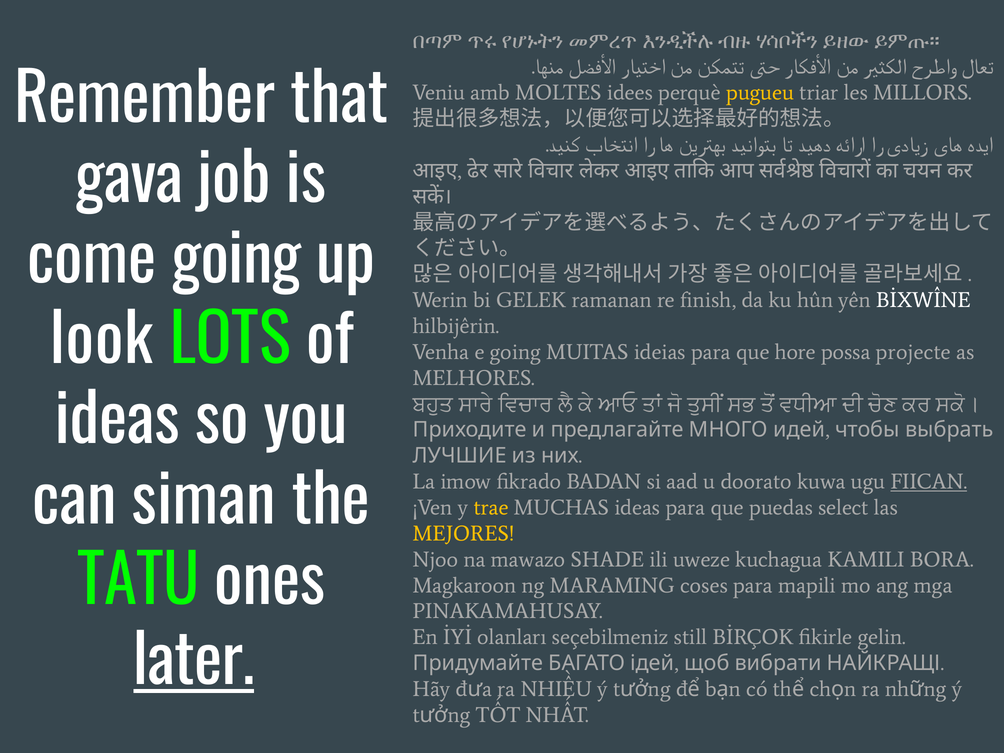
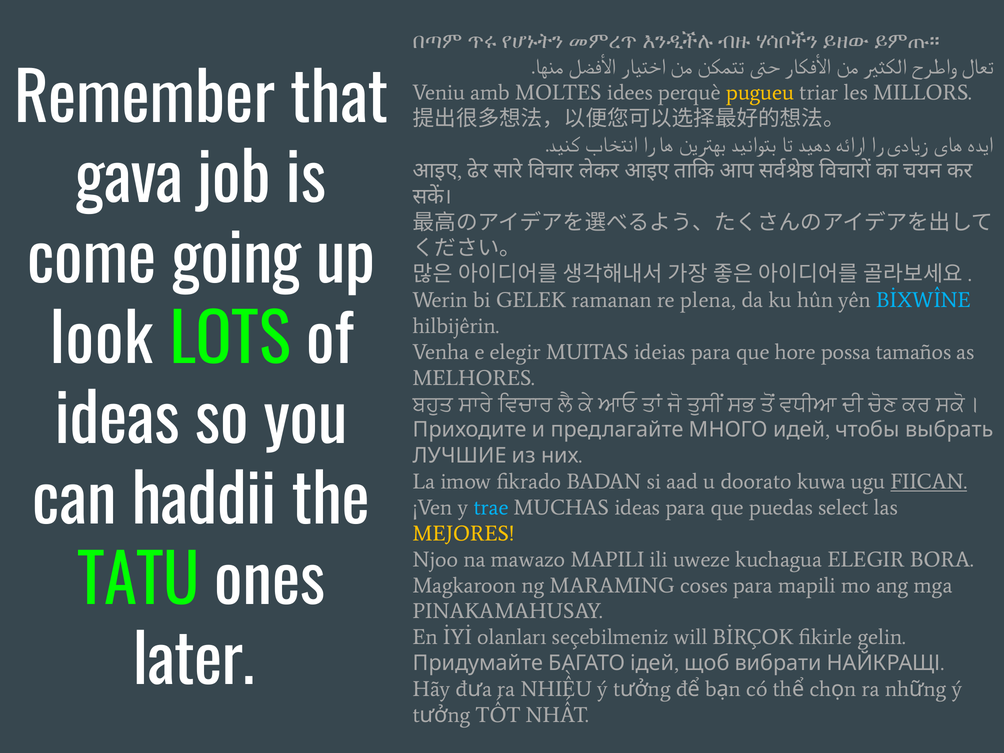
finish: finish -> plena
BİXWÎNE colour: white -> light blue
e going: going -> elegir
projecte: projecte -> tamaños
siman: siman -> haddii
trae colour: yellow -> light blue
mawazo SHADE: SHADE -> MAPILI
kuchagua KAMILI: KAMILI -> ELEGIR
still: still -> will
later underline: present -> none
